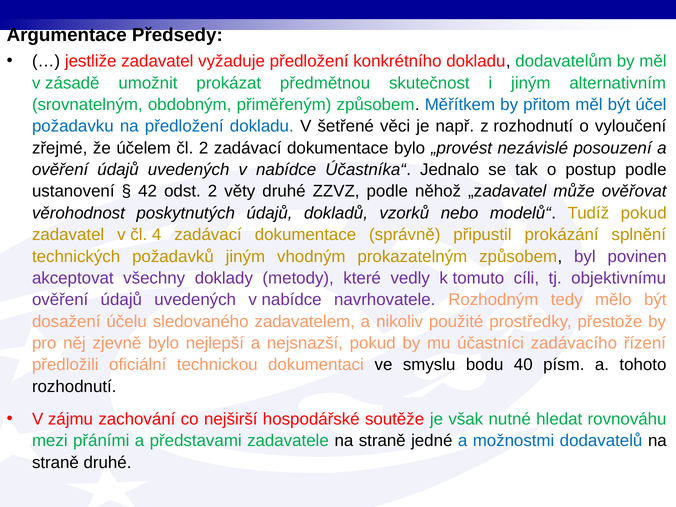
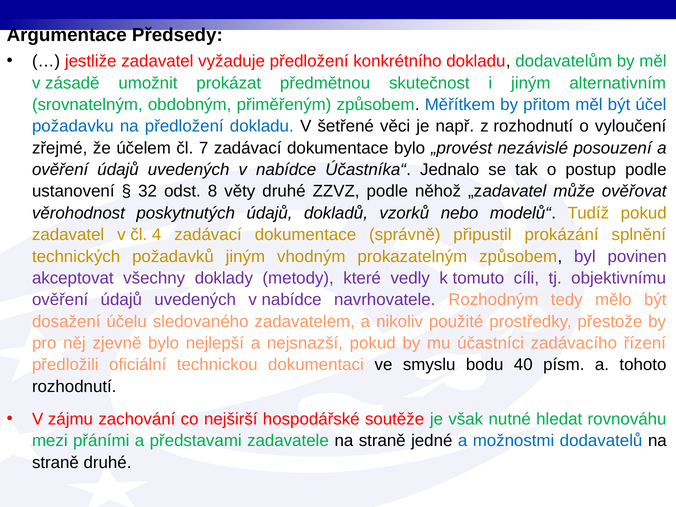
čl 2: 2 -> 7
42: 42 -> 32
odst 2: 2 -> 8
